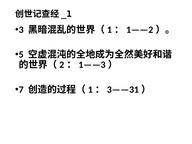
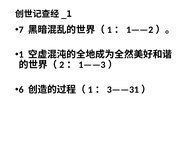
3: 3 -> 7
5: 5 -> 1
7: 7 -> 6
